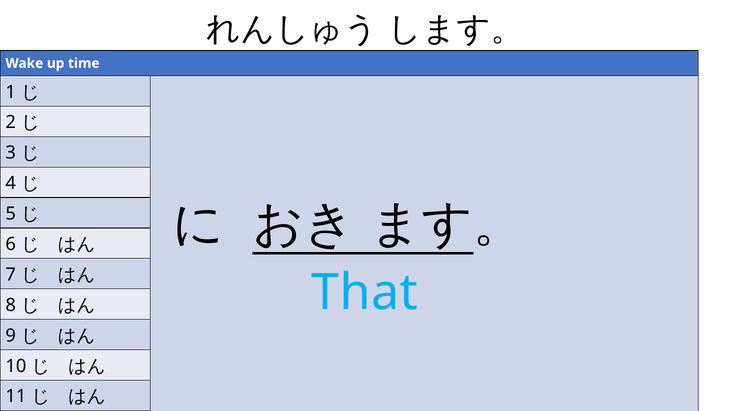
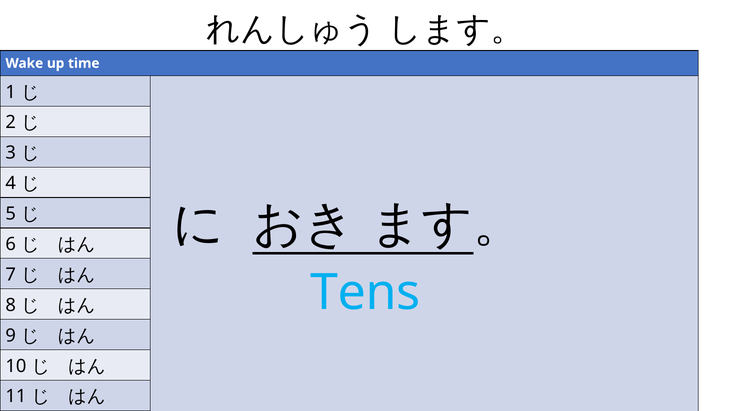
That: That -> Tens
